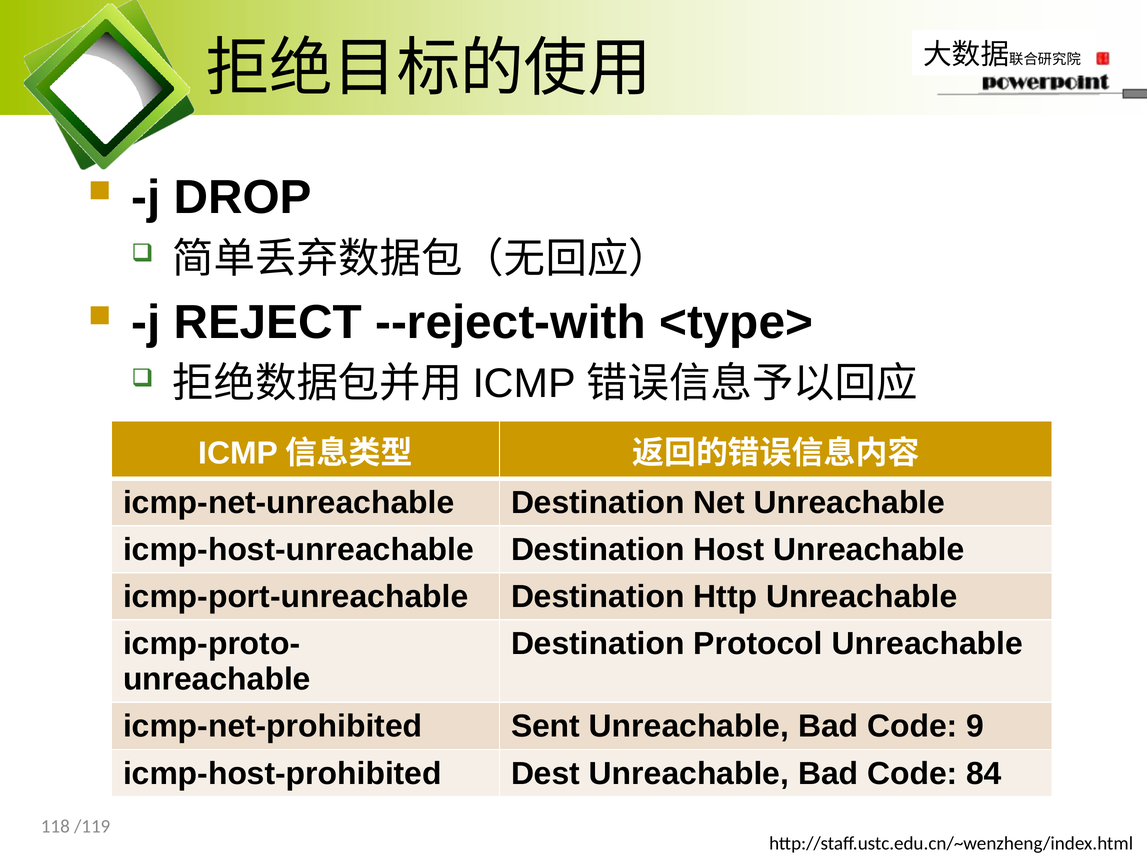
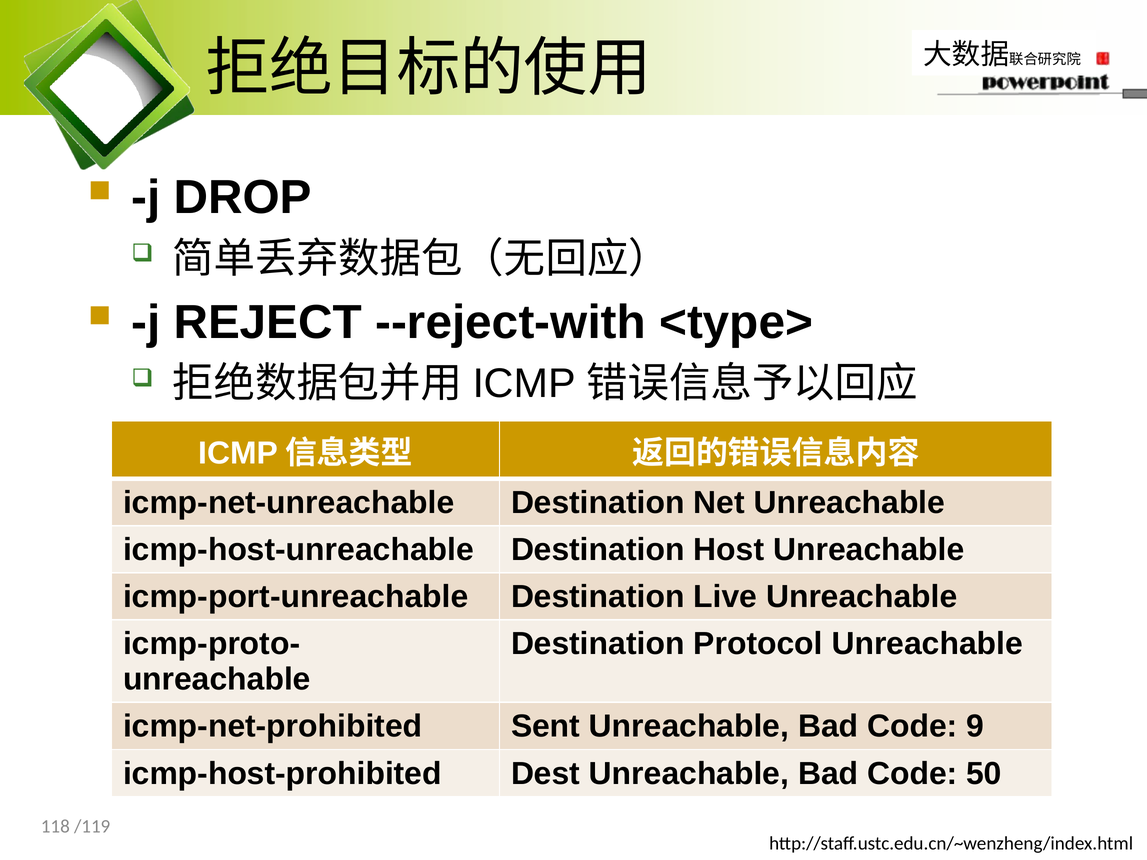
Http: Http -> Live
84: 84 -> 50
